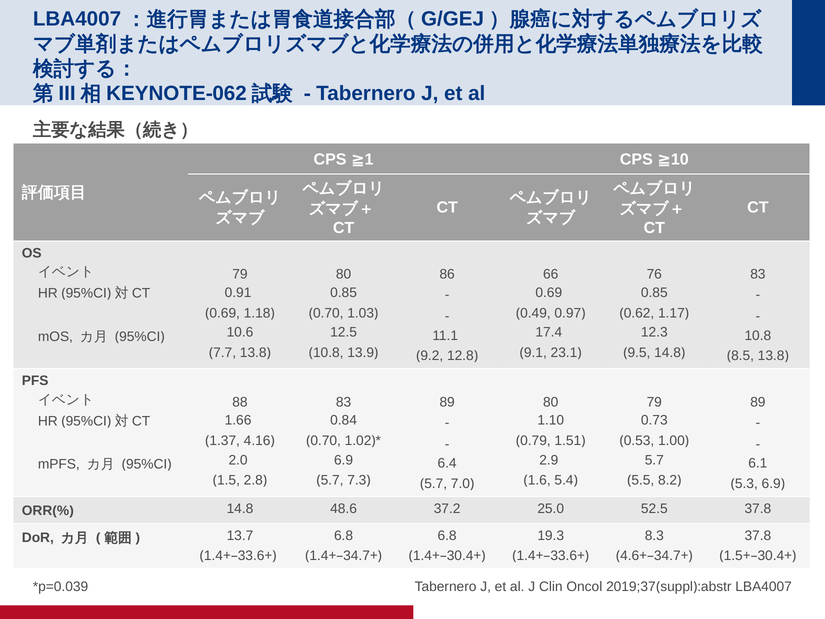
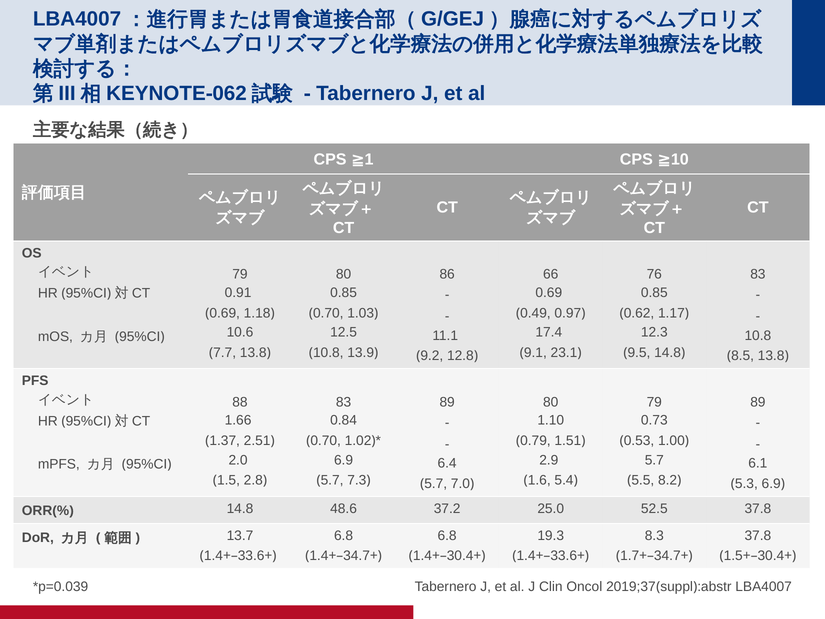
4.16: 4.16 -> 2.51
4.6: 4.6 -> 1.7
